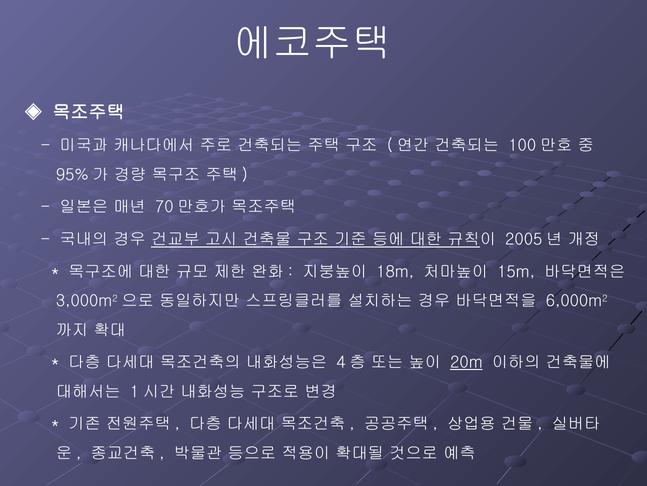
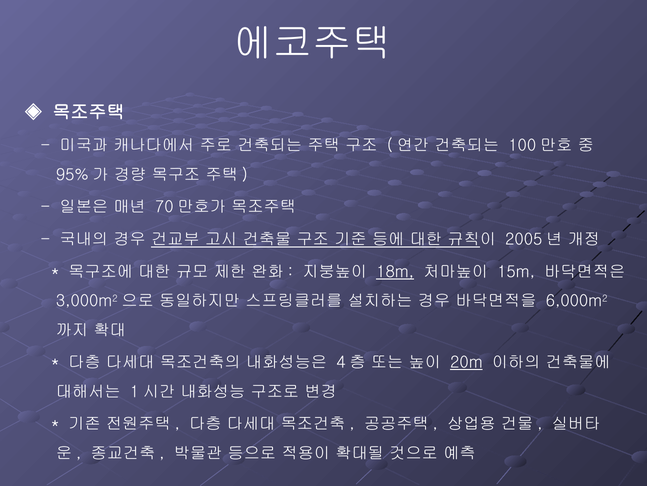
18m underline: none -> present
